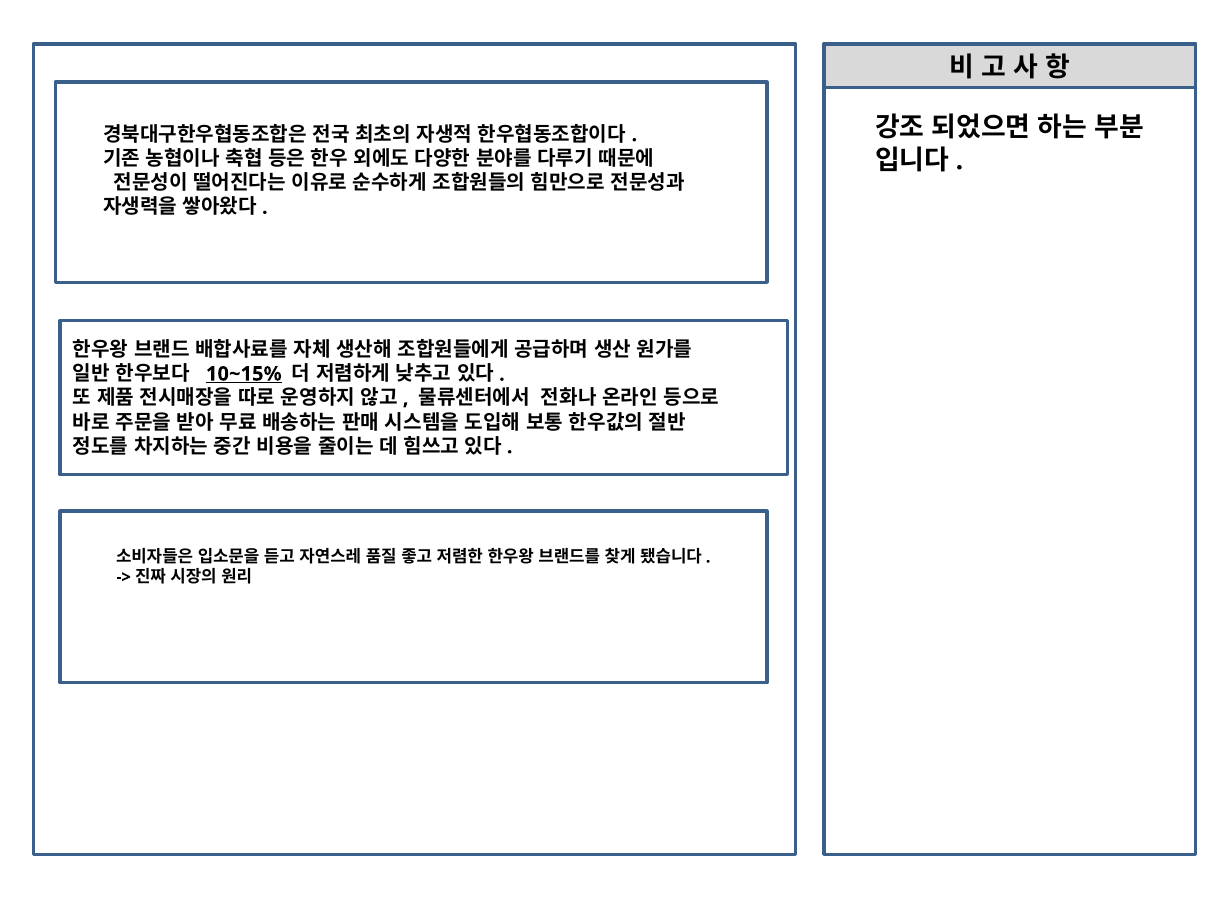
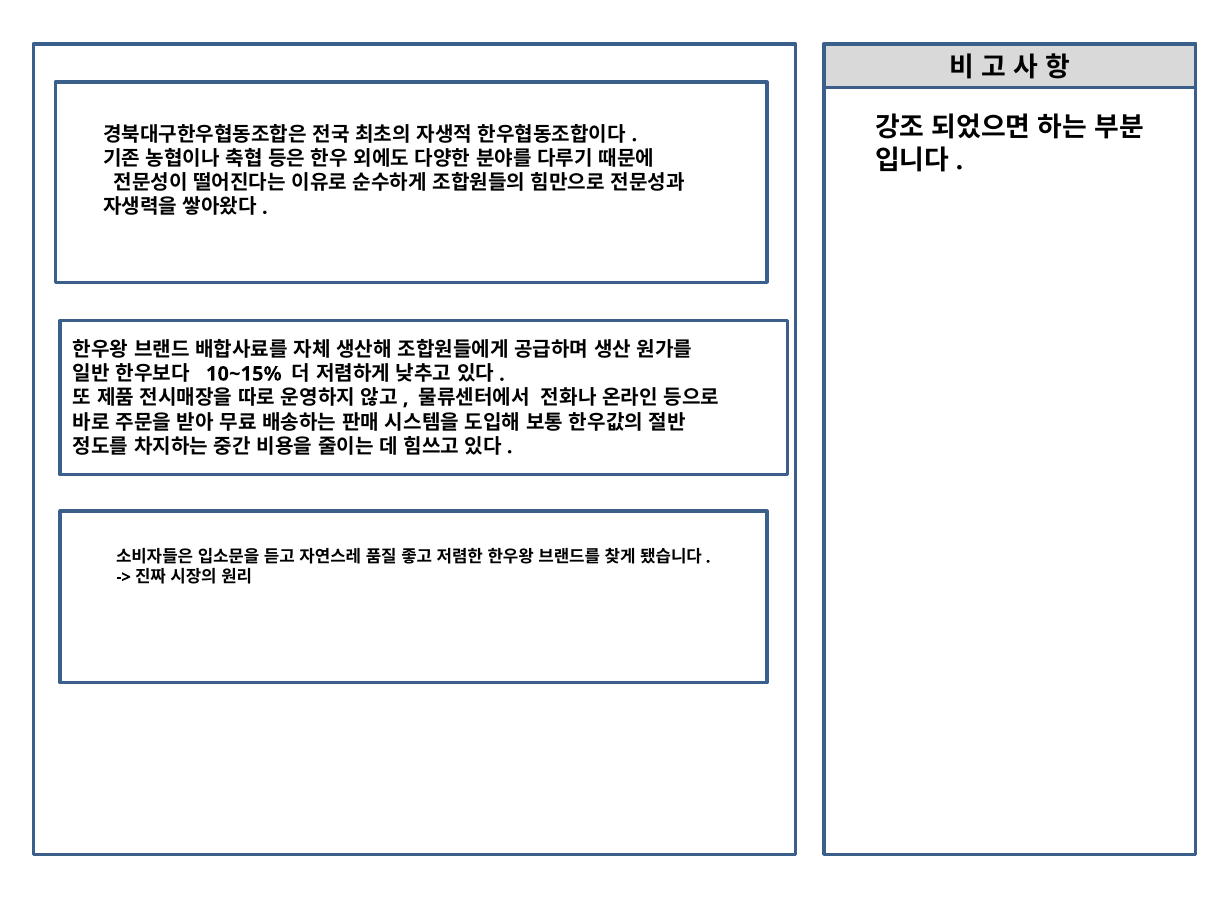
10~15% underline: present -> none
